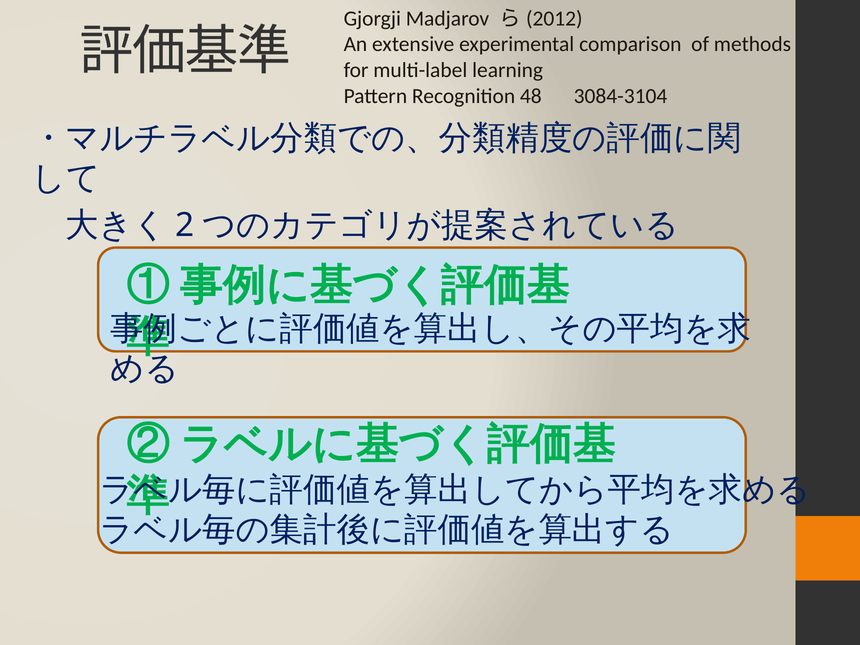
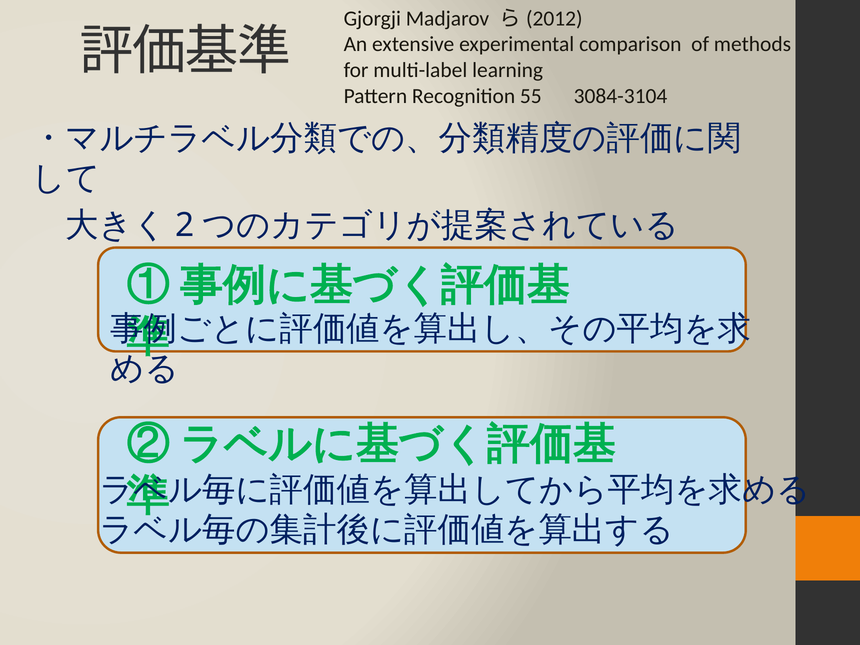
48: 48 -> 55
